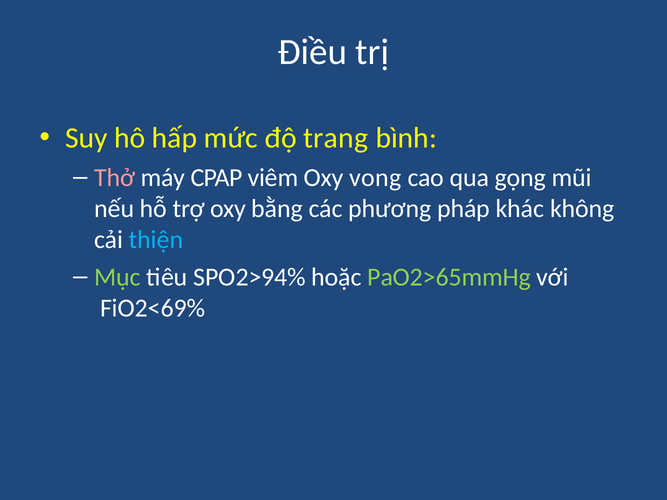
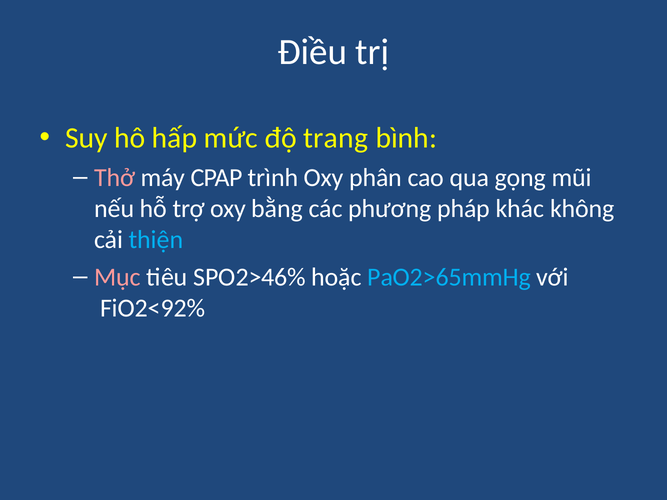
viêm: viêm -> trình
vong: vong -> phân
Mục colour: light green -> pink
SPO2>94%: SPO2>94% -> SPO2>46%
PaO2>65mmHg colour: light green -> light blue
FiO2<69%: FiO2<69% -> FiO2<92%
